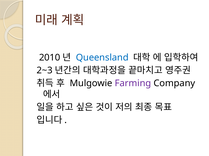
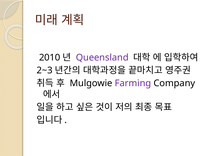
Queensland colour: blue -> purple
